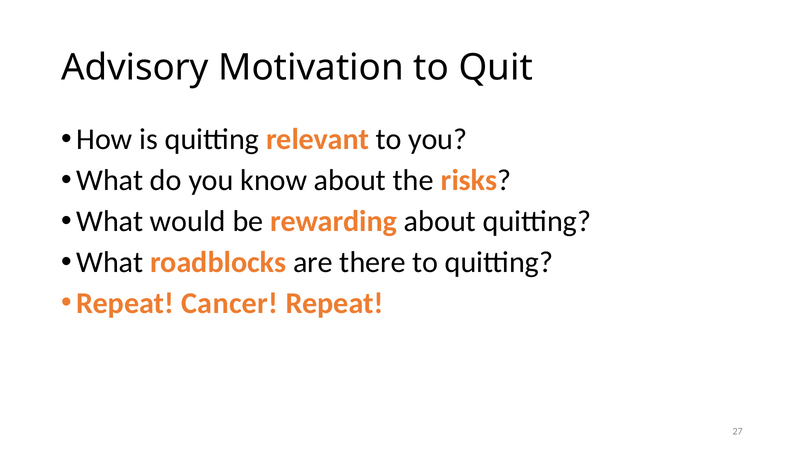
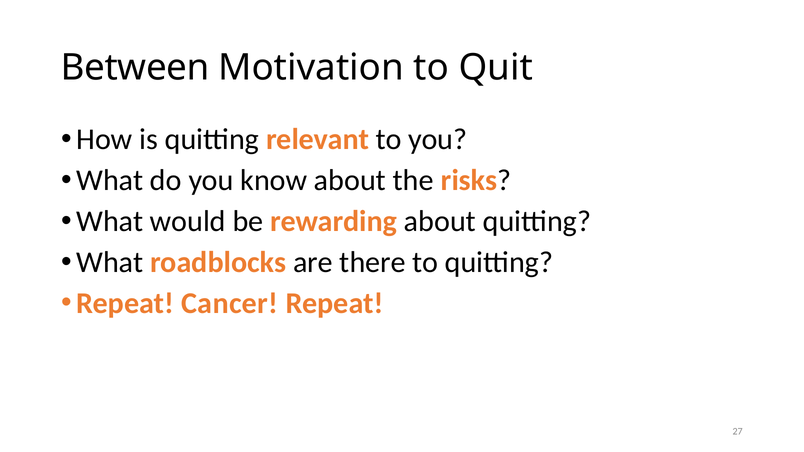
Advisory: Advisory -> Between
